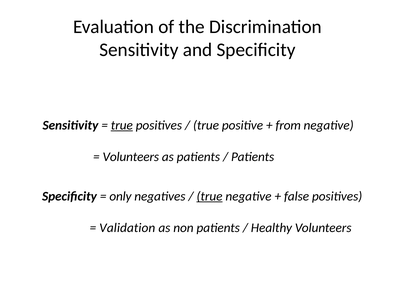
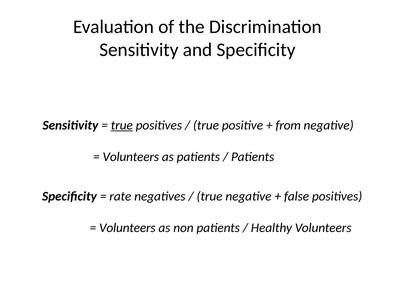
only: only -> rate
true at (210, 196) underline: present -> none
Validation at (127, 228): Validation -> Volunteers
